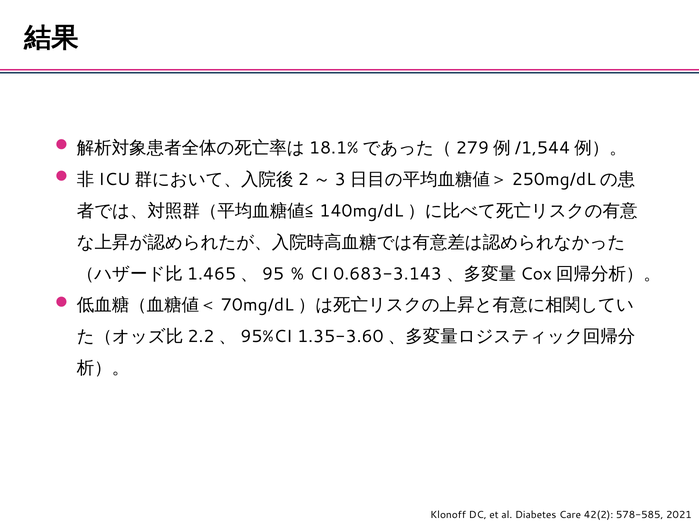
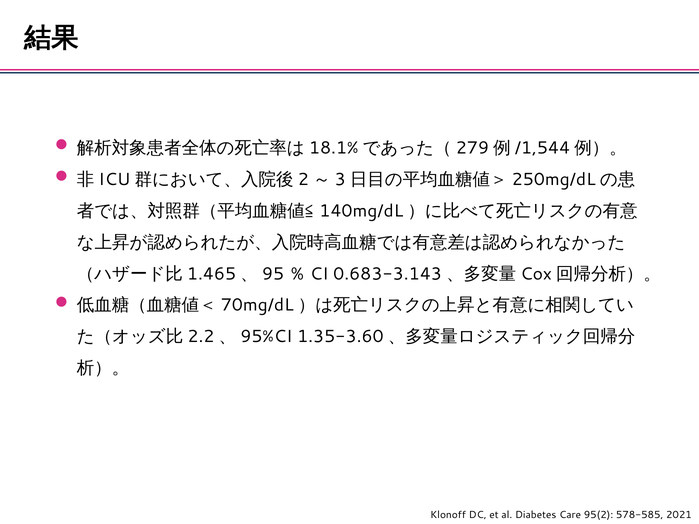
42(2: 42(2 -> 95(2
